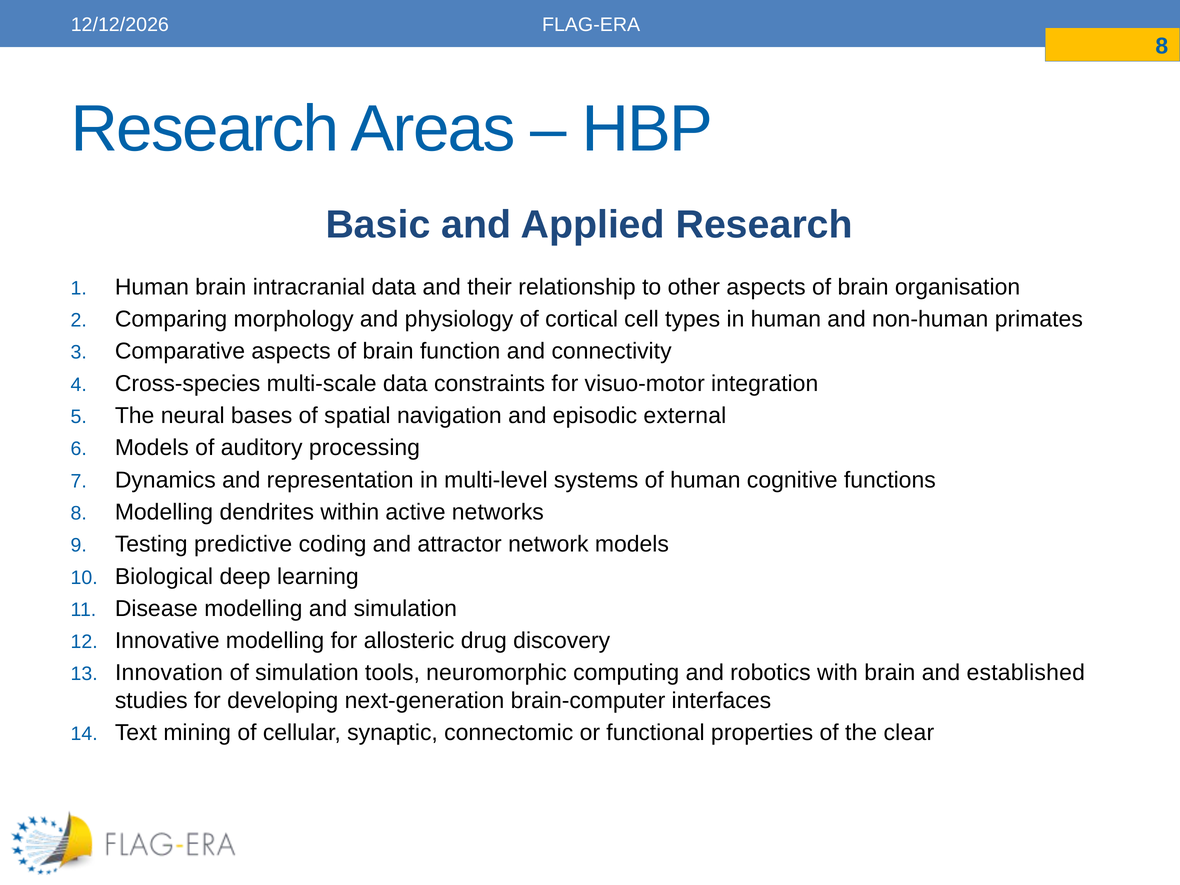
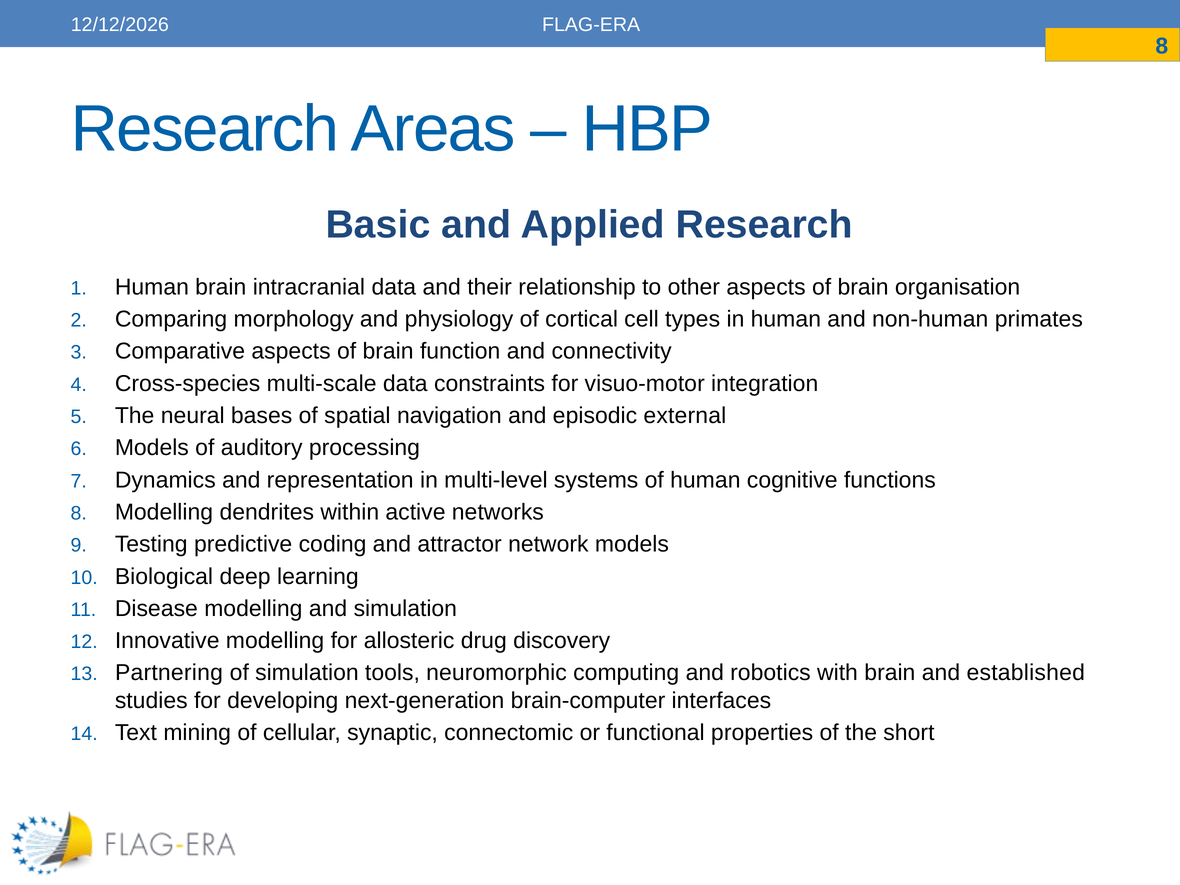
Innovation: Innovation -> Partnering
clear: clear -> short
